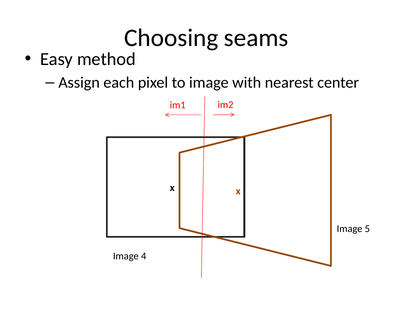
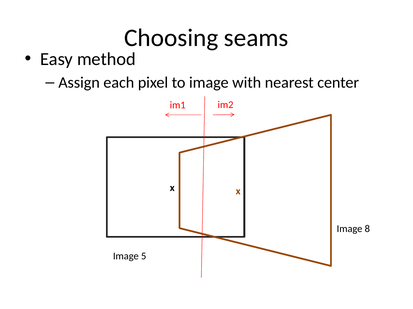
5: 5 -> 8
4: 4 -> 5
